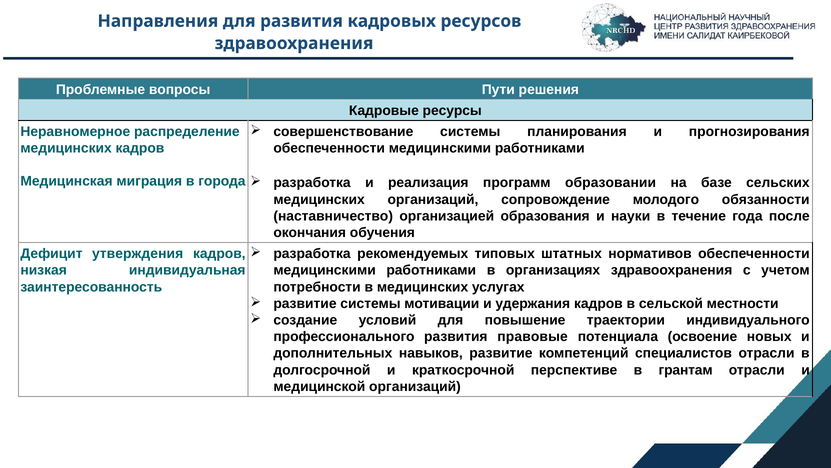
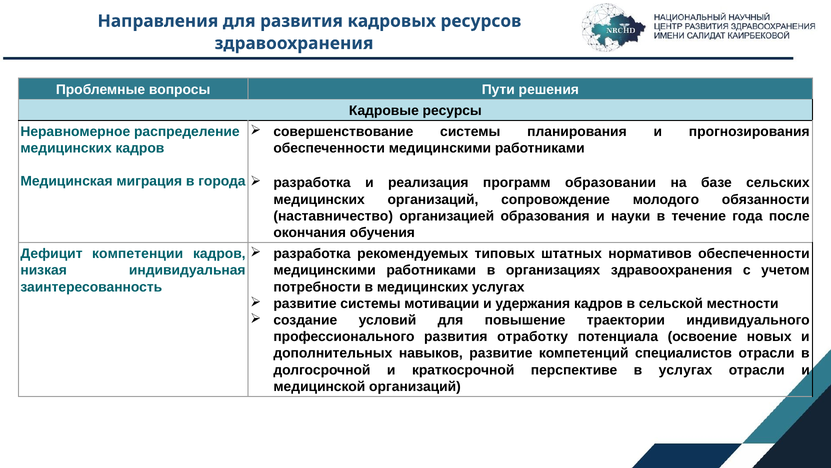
утверждения: утверждения -> компетенции
правовые: правовые -> отработку
в грантам: грантам -> услугах
